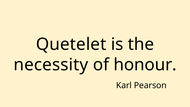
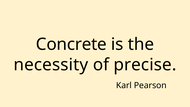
Quetelet: Quetelet -> Concrete
honour: honour -> precise
